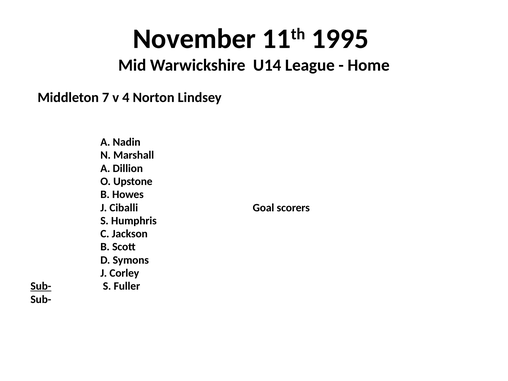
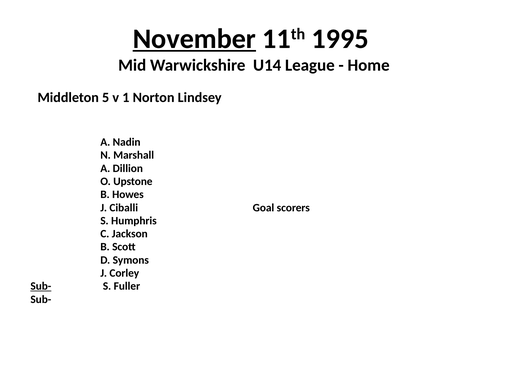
November underline: none -> present
7: 7 -> 5
4: 4 -> 1
